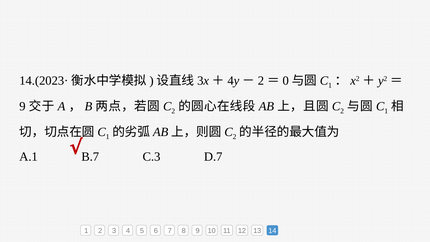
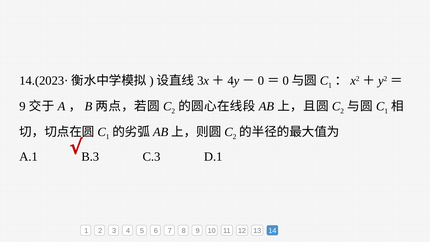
2 at (261, 81): 2 -> 0
B.7: B.7 -> B.3
D.7: D.7 -> D.1
